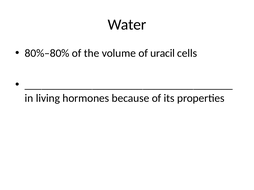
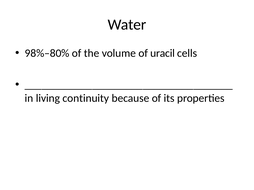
80%–80%: 80%–80% -> 98%–80%
hormones: hormones -> continuity
